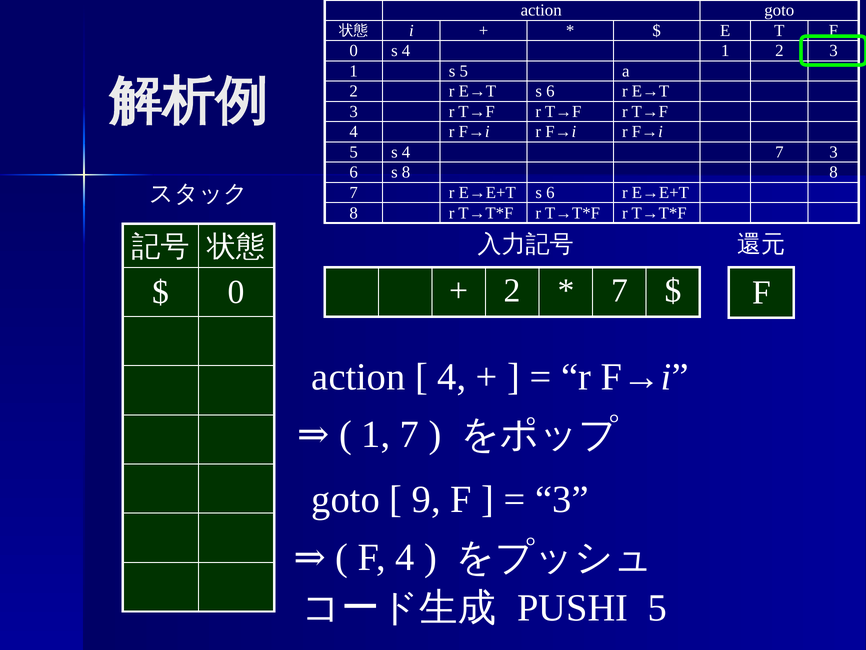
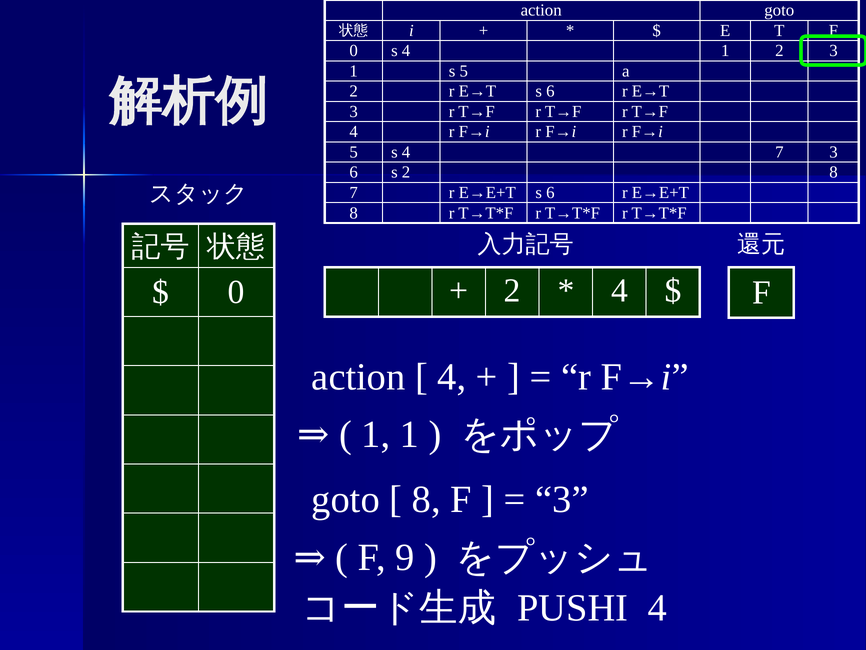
s 8: 8 -> 2
7 at (620, 290): 7 -> 4
1 7: 7 -> 1
9 at (426, 499): 9 -> 8
F 4: 4 -> 9
PUSHI 5: 5 -> 4
